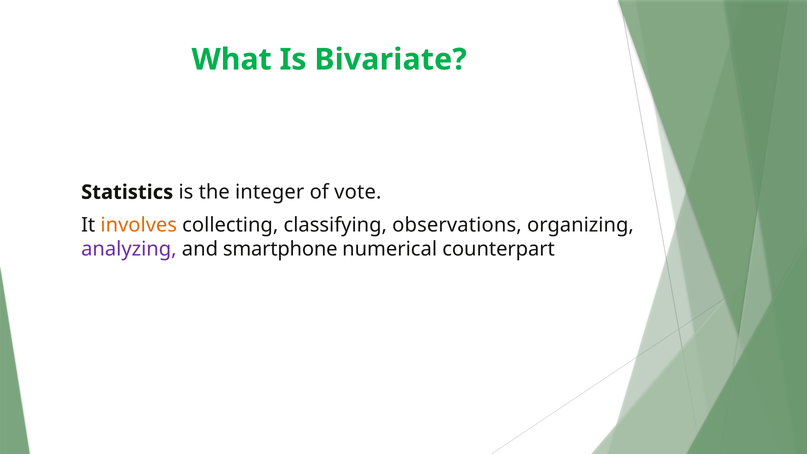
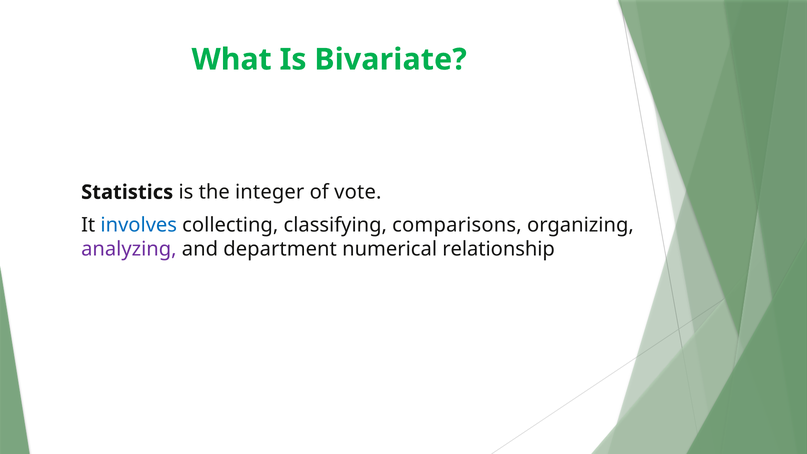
involves colour: orange -> blue
observations: observations -> comparisons
smartphone: smartphone -> department
counterpart: counterpart -> relationship
